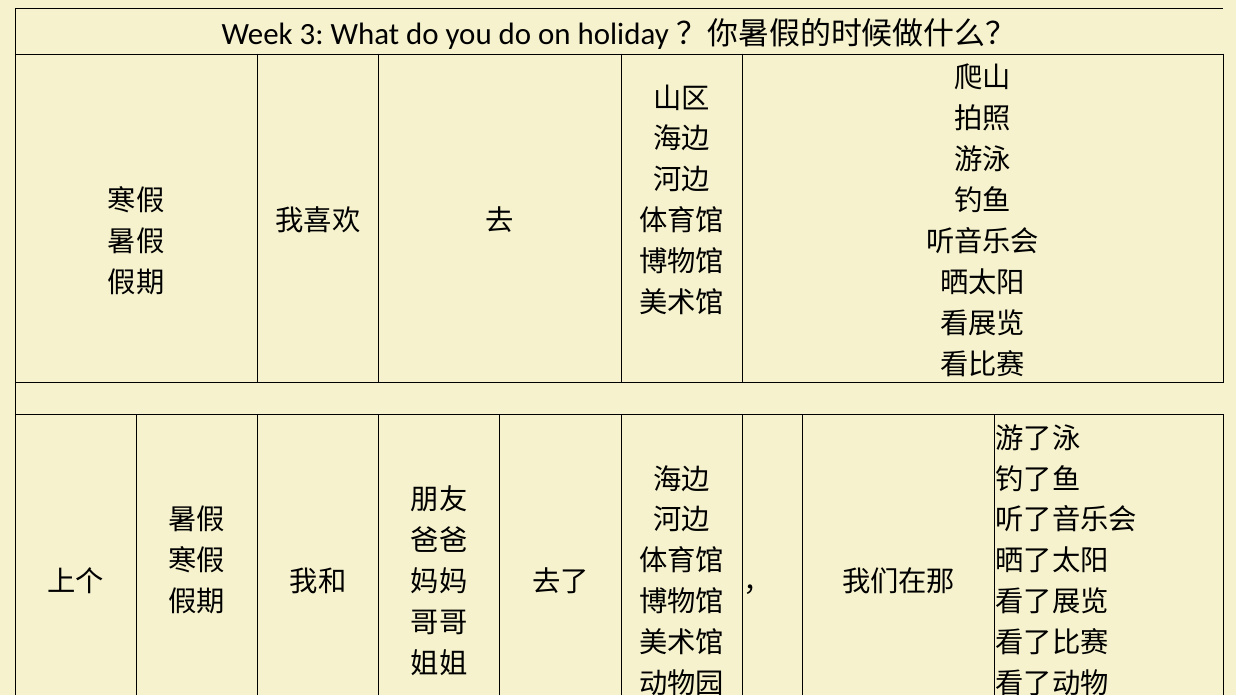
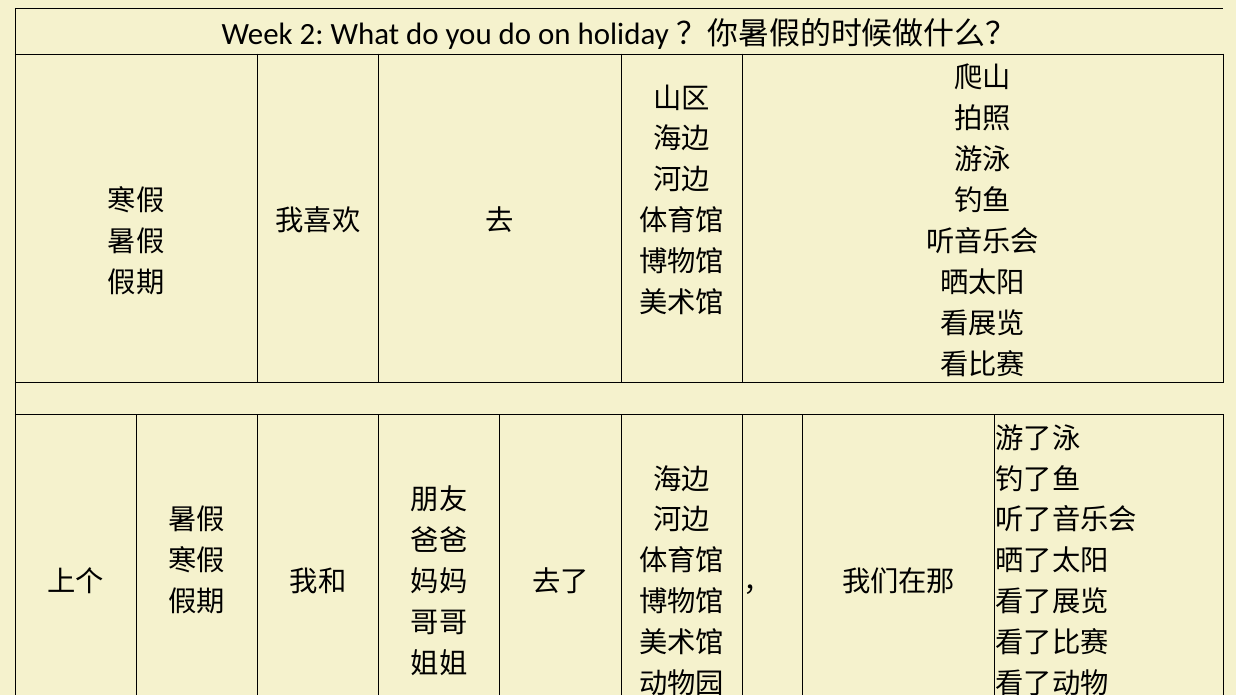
3: 3 -> 2
